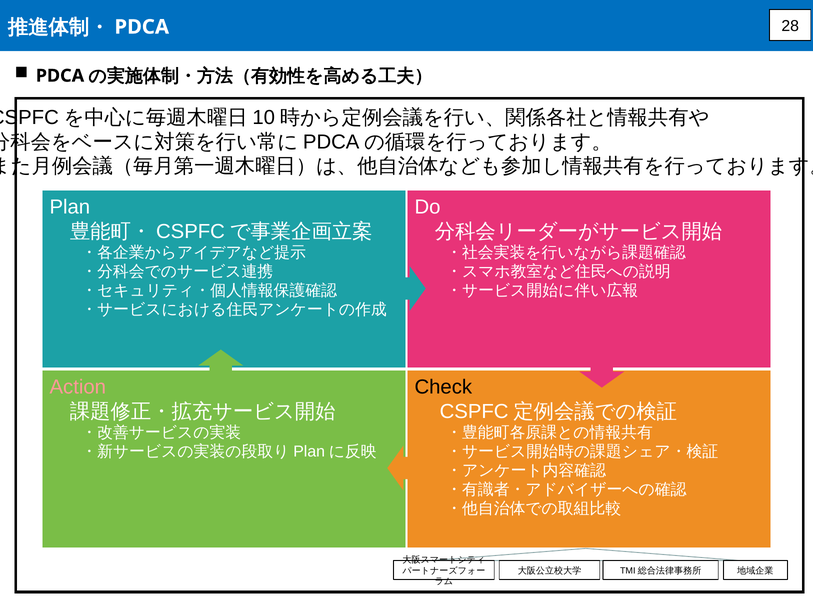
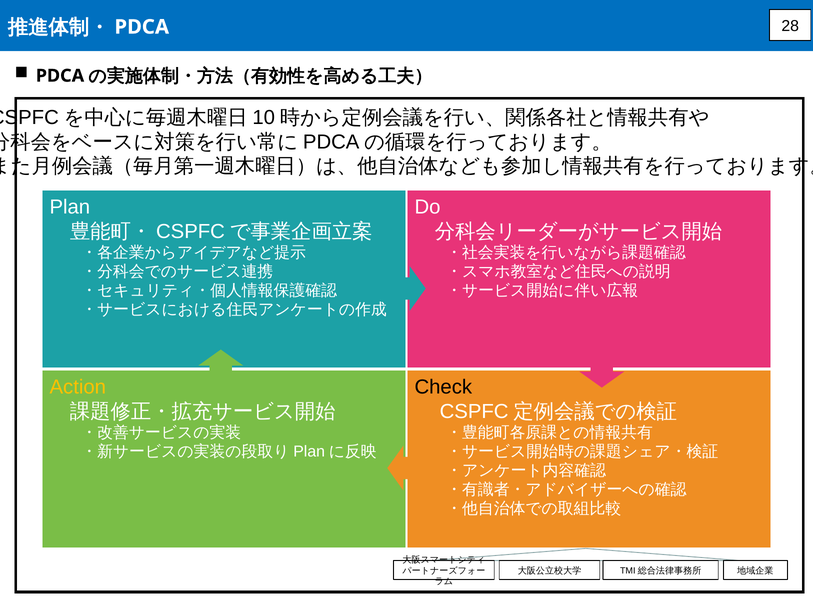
Action colour: pink -> yellow
